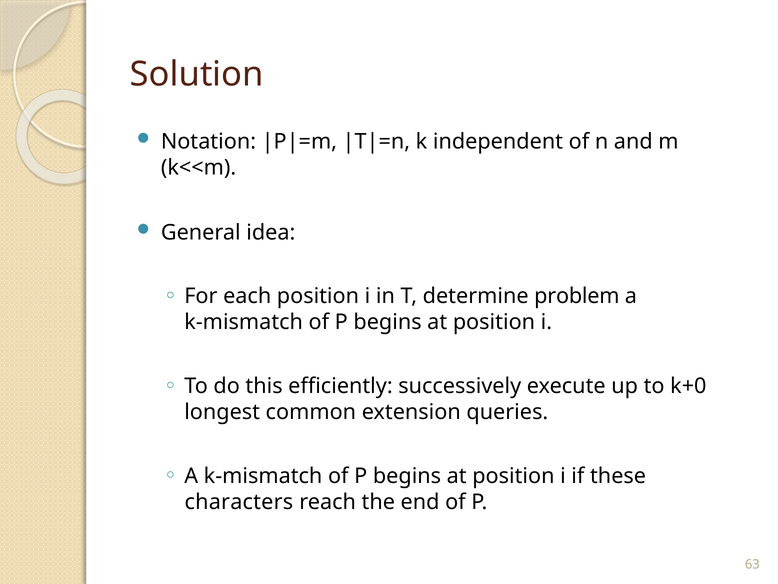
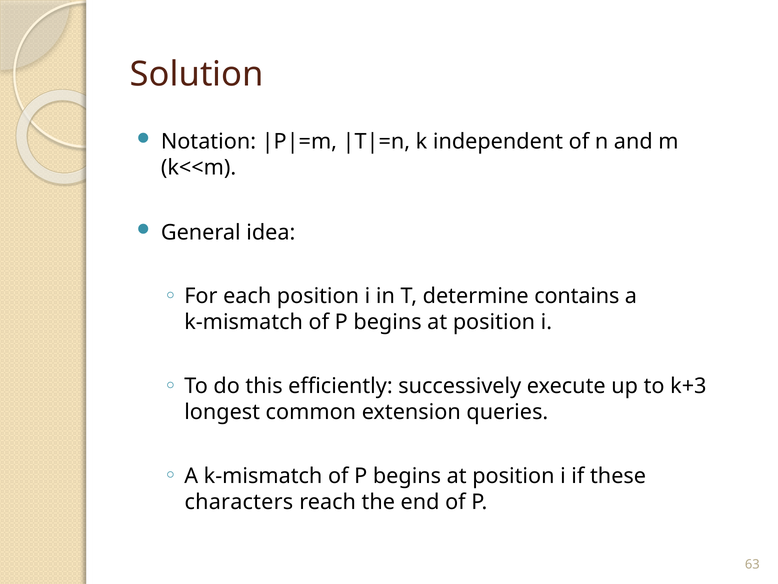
problem: problem -> contains
k+0: k+0 -> k+3
